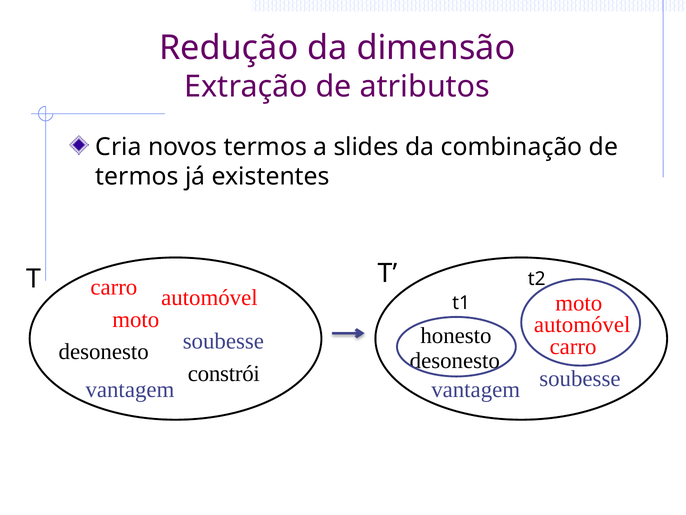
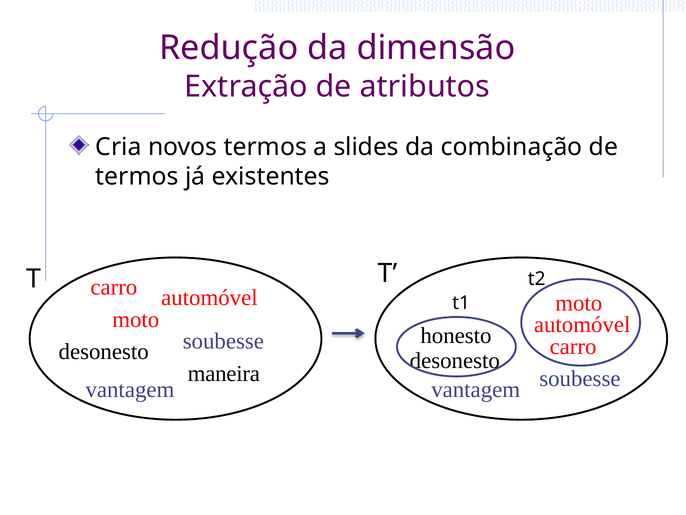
constrói: constrói -> maneira
